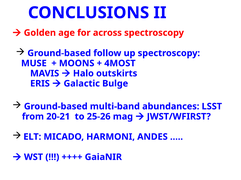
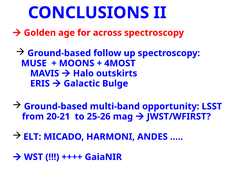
abundances: abundances -> opportunity
